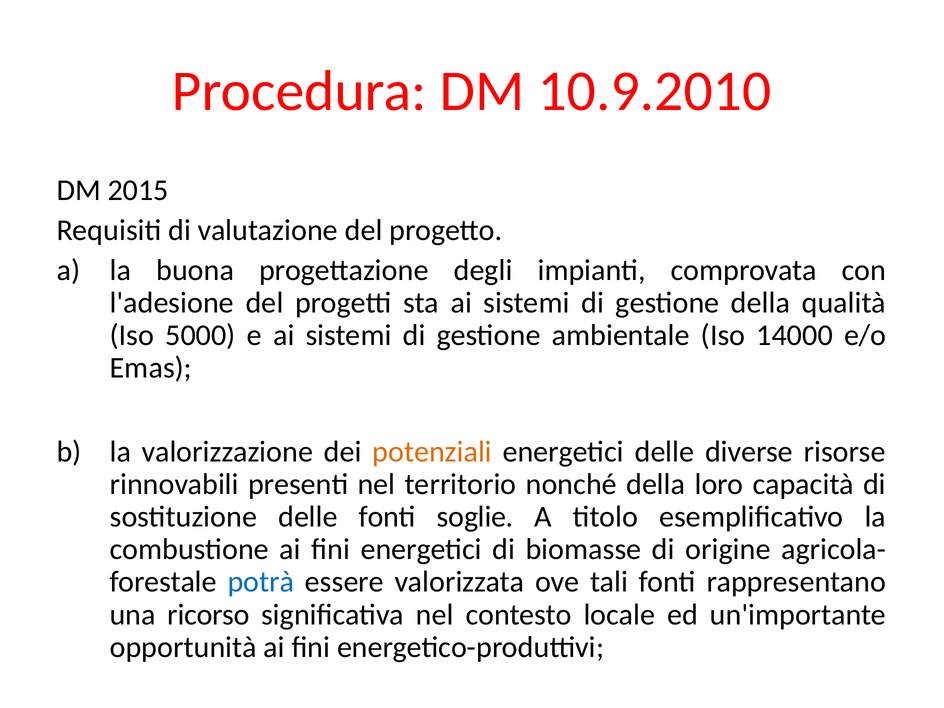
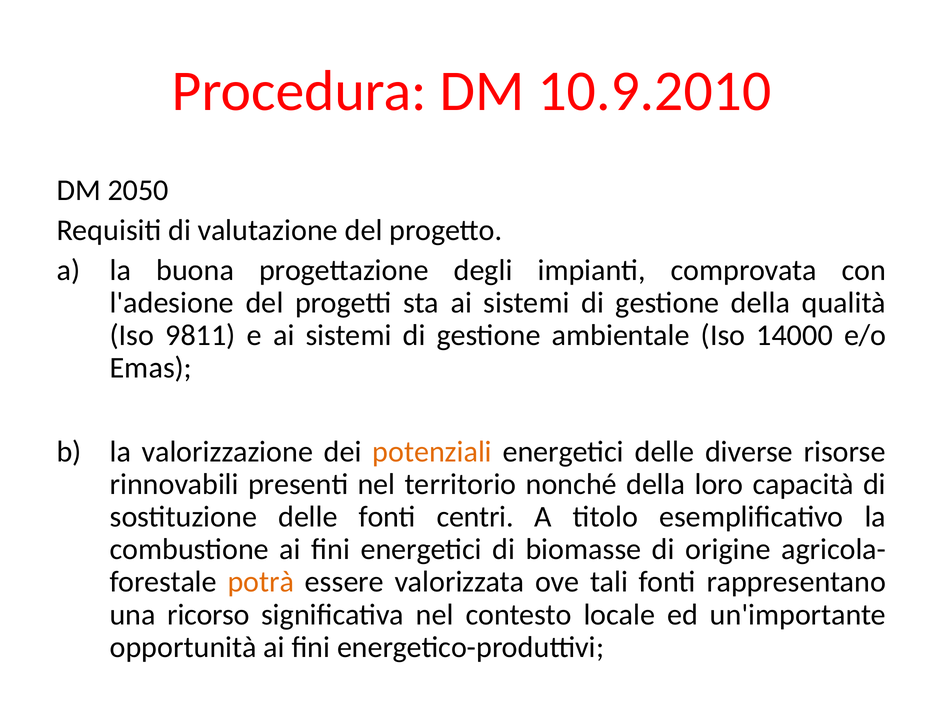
2015: 2015 -> 2050
5000: 5000 -> 9811
soglie: soglie -> centri
potrà colour: blue -> orange
